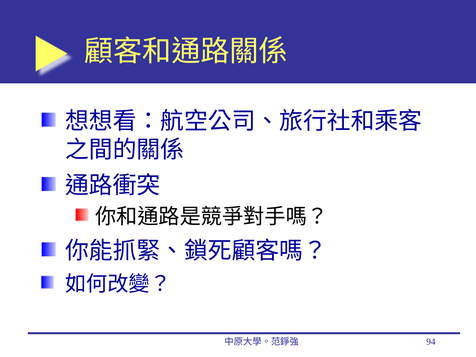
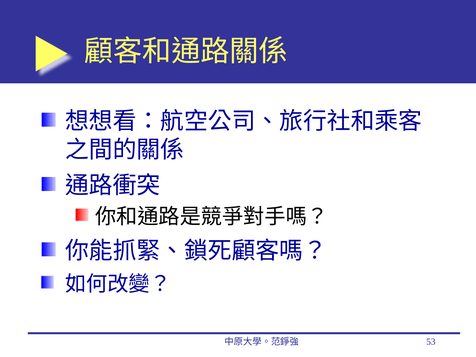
94: 94 -> 53
